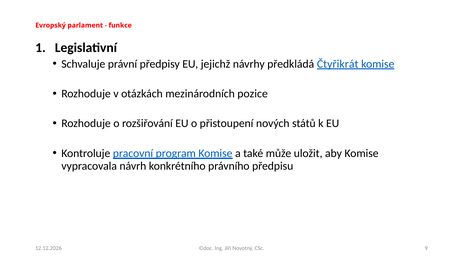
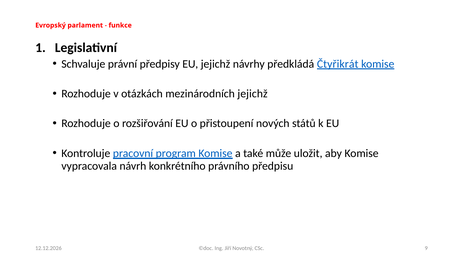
mezinárodních pozice: pozice -> jejichž
